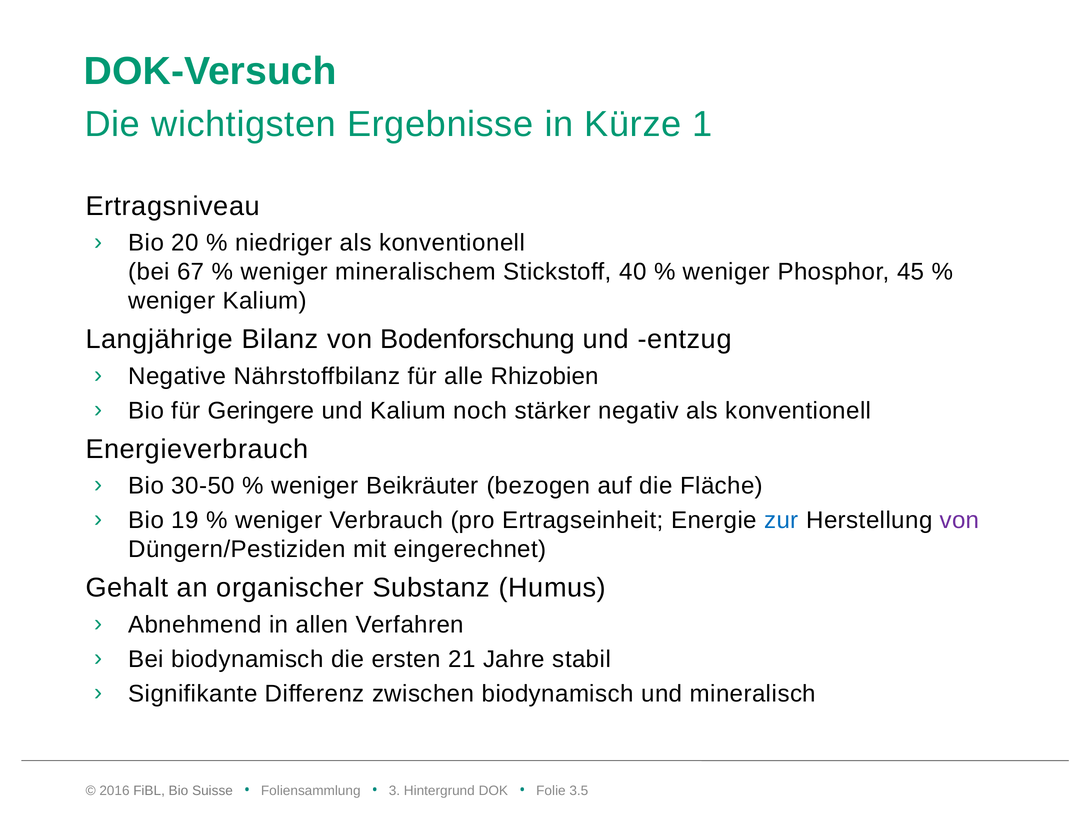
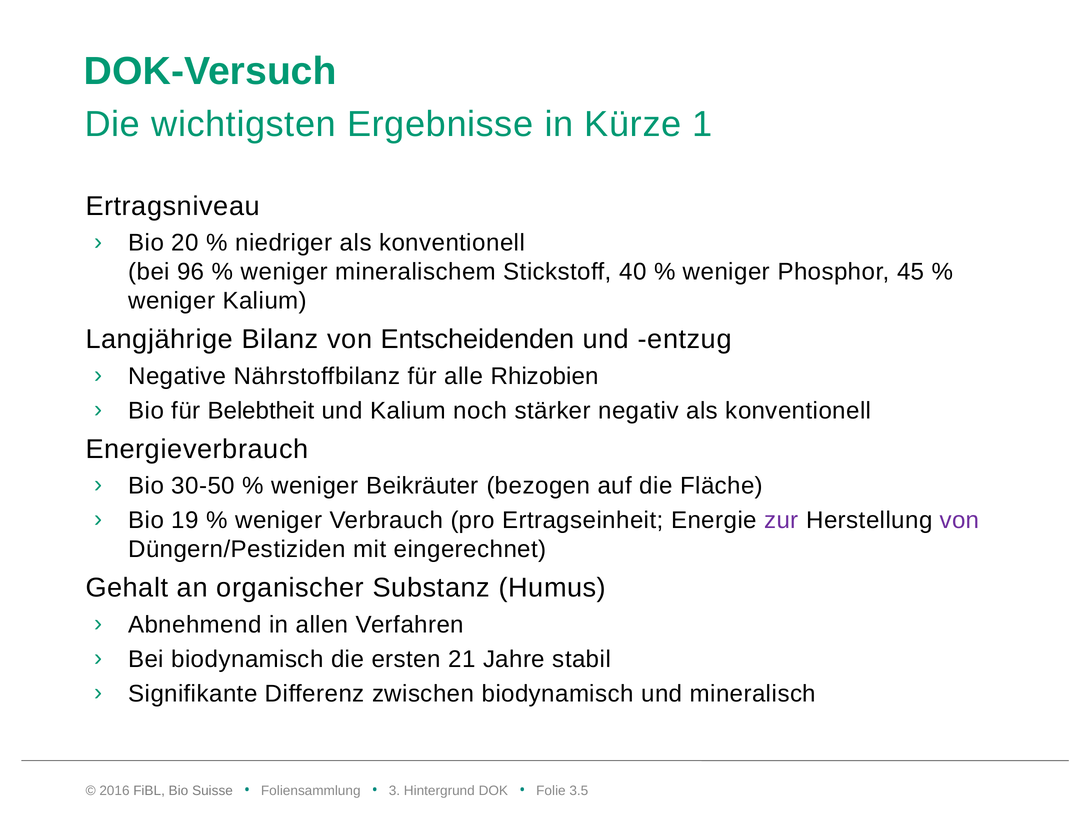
67: 67 -> 96
Bodenforschung: Bodenforschung -> Entscheidenden
Geringere: Geringere -> Belebtheit
zur colour: blue -> purple
